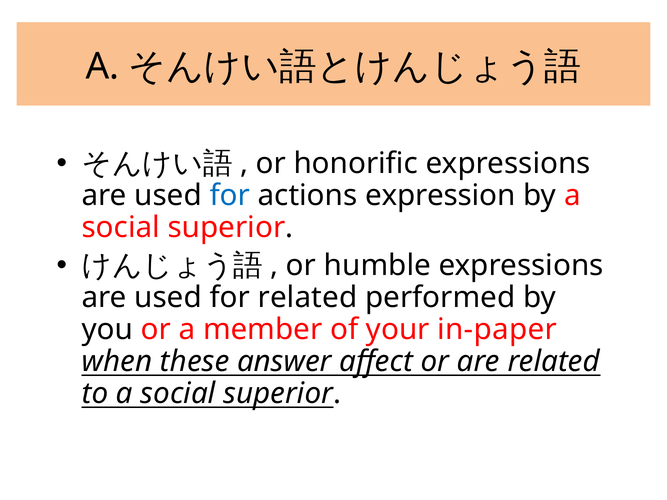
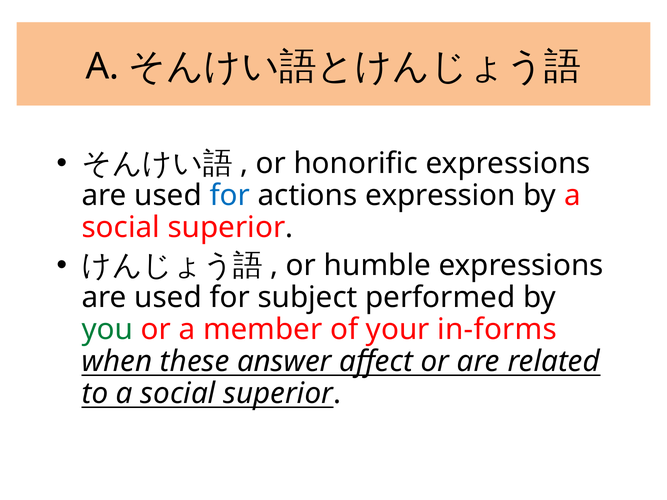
for related: related -> subject
you colour: black -> green
in-paper: in-paper -> in-forms
